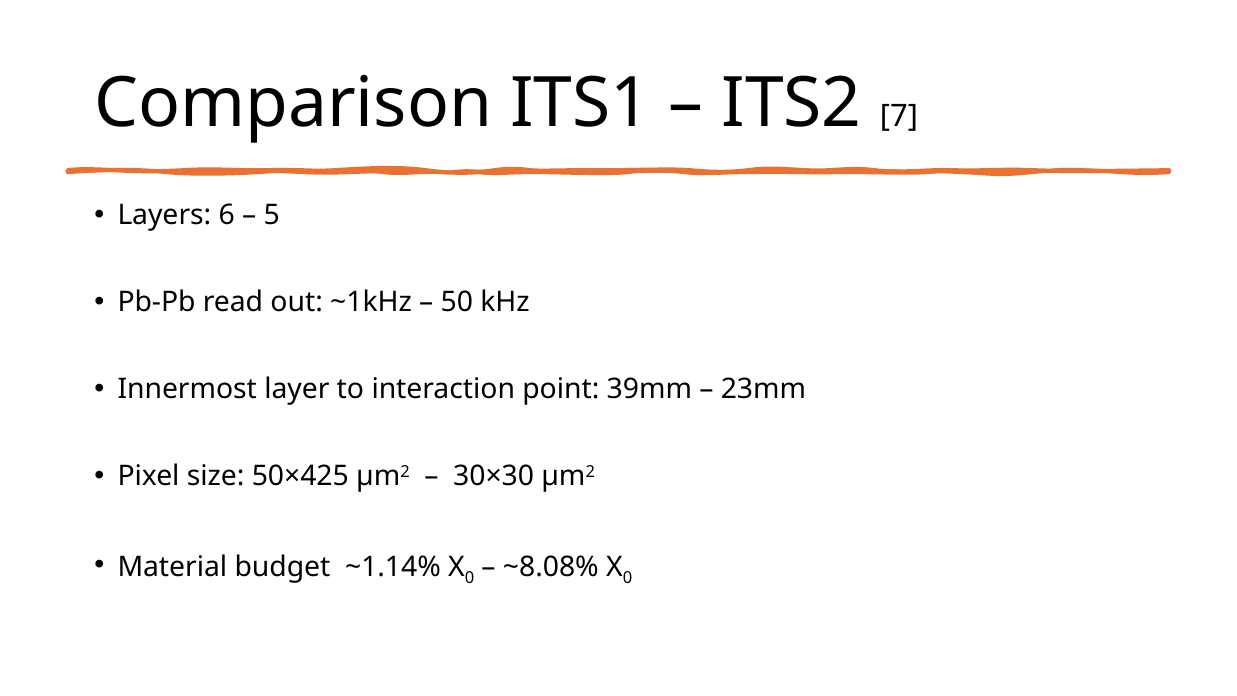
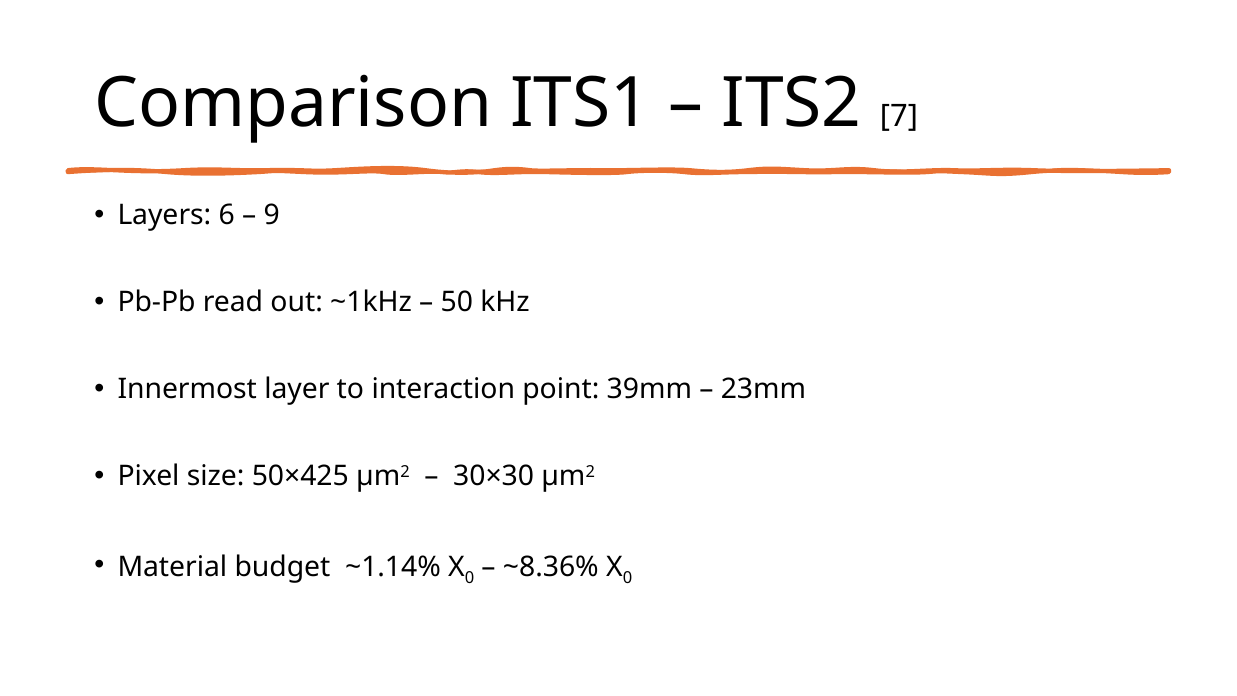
5: 5 -> 9
~8.08%: ~8.08% -> ~8.36%
